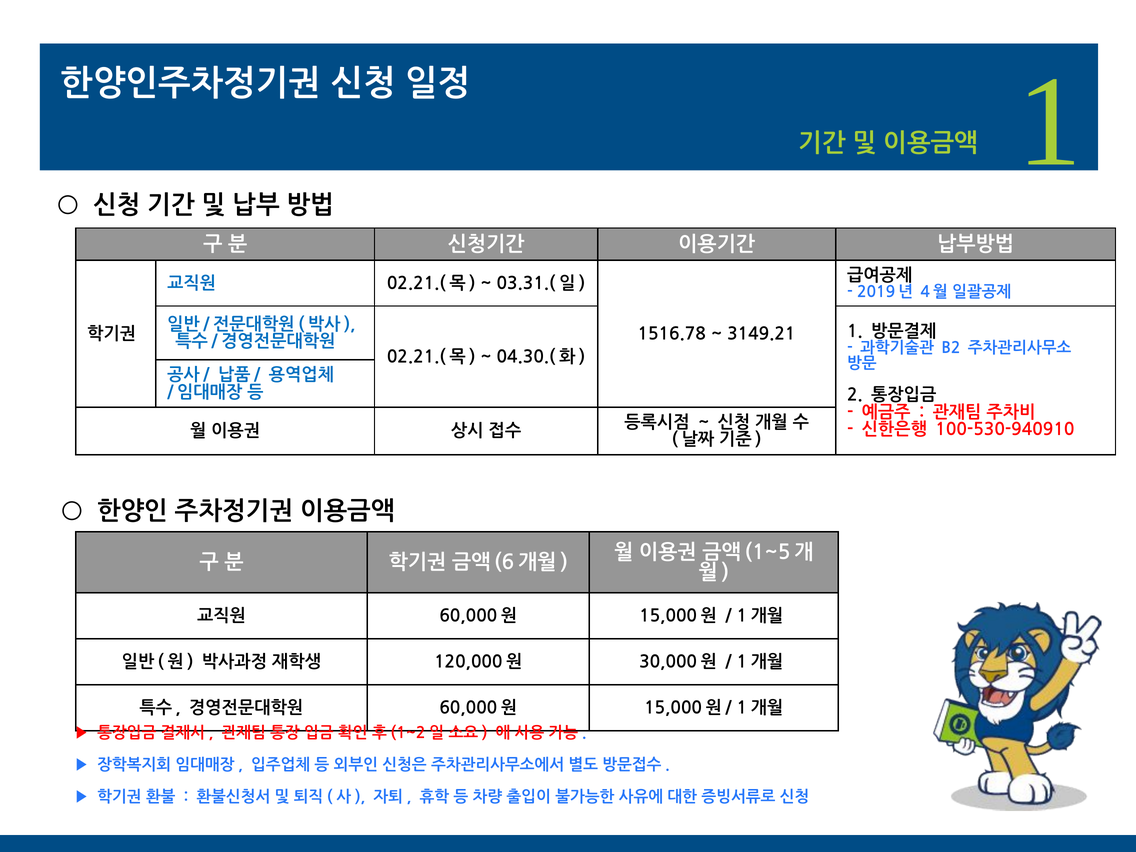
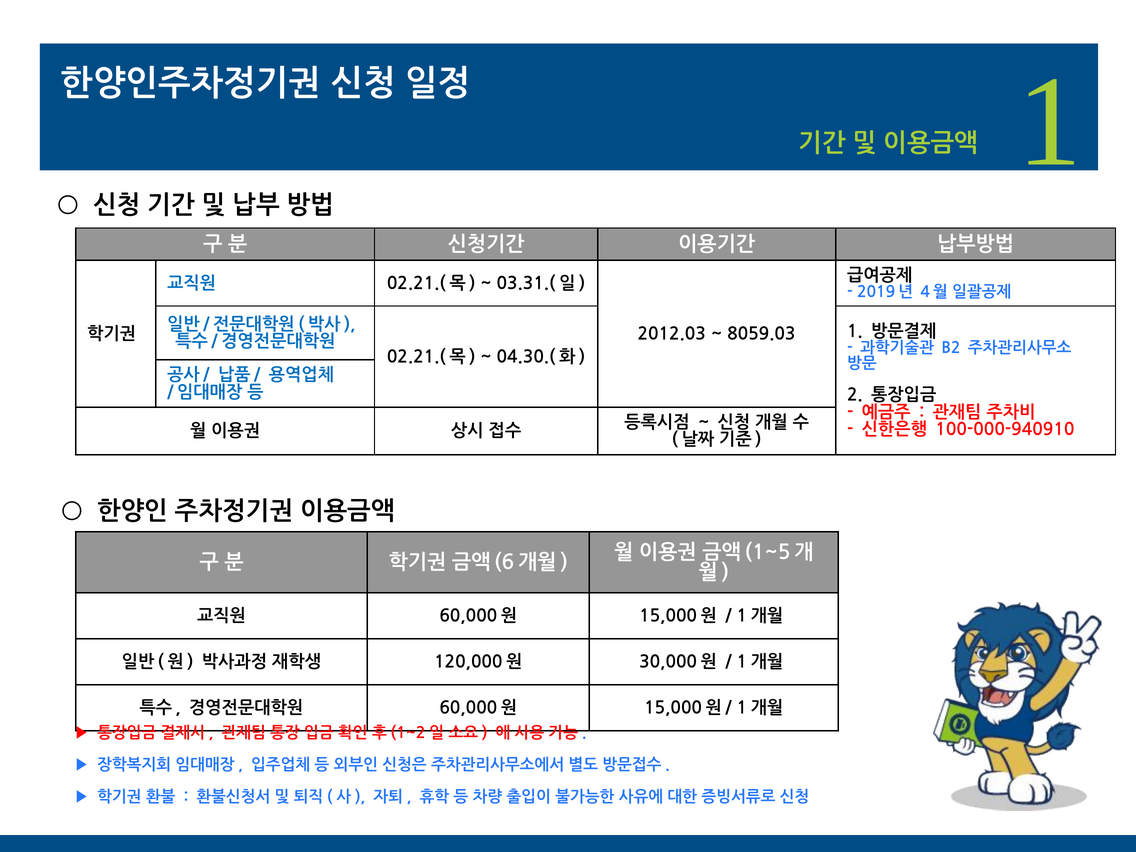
1516.78: 1516.78 -> 2012.03
3149.21: 3149.21 -> 8059.03
100-530-940910: 100-530-940910 -> 100-000-940910
